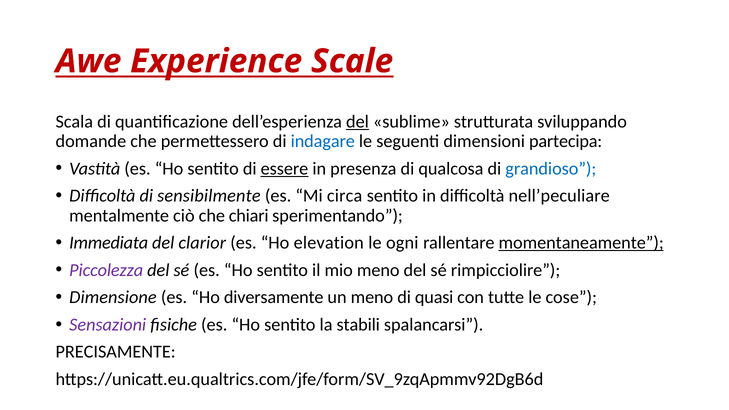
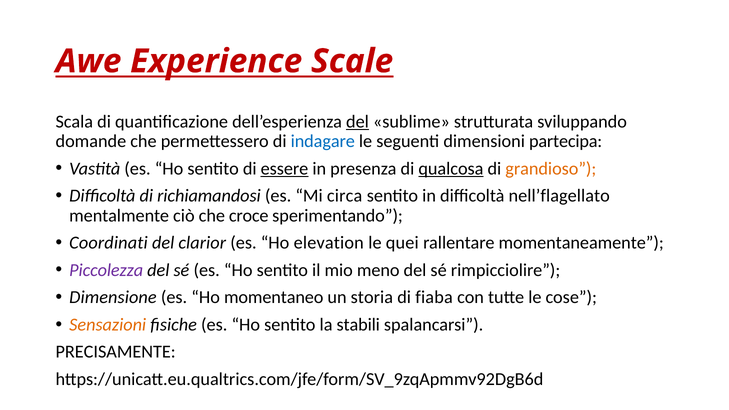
qualcosa underline: none -> present
grandioso colour: blue -> orange
sensibilmente: sensibilmente -> richiamandosi
nell’peculiare: nell’peculiare -> nell’flagellato
chiari: chiari -> croce
Immediata: Immediata -> Coordinati
ogni: ogni -> quei
momentaneamente underline: present -> none
diversamente: diversamente -> momentaneo
un meno: meno -> storia
quasi: quasi -> fiaba
Sensazioni colour: purple -> orange
